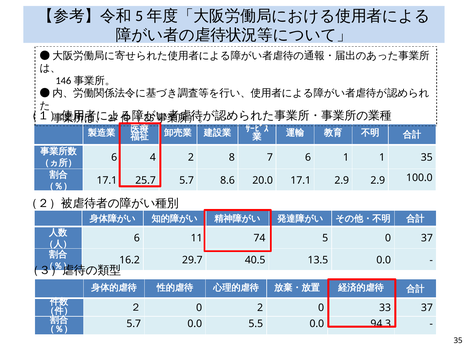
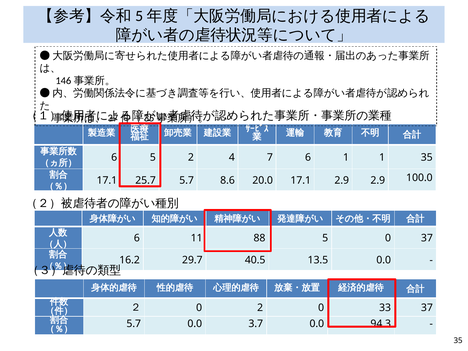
6 4: 4 -> 5
8: 8 -> 4
74: 74 -> 88
5.5: 5.5 -> 3.7
